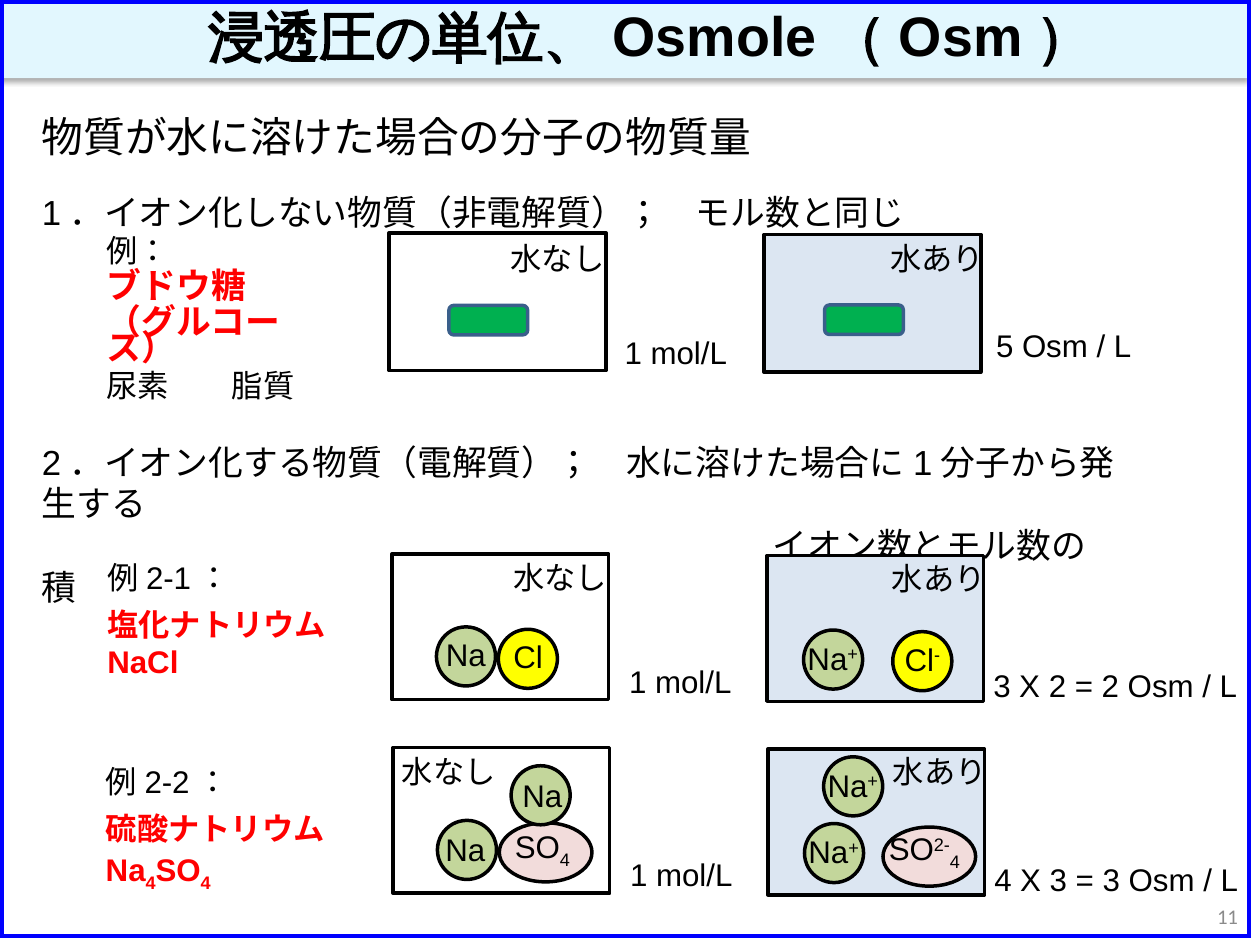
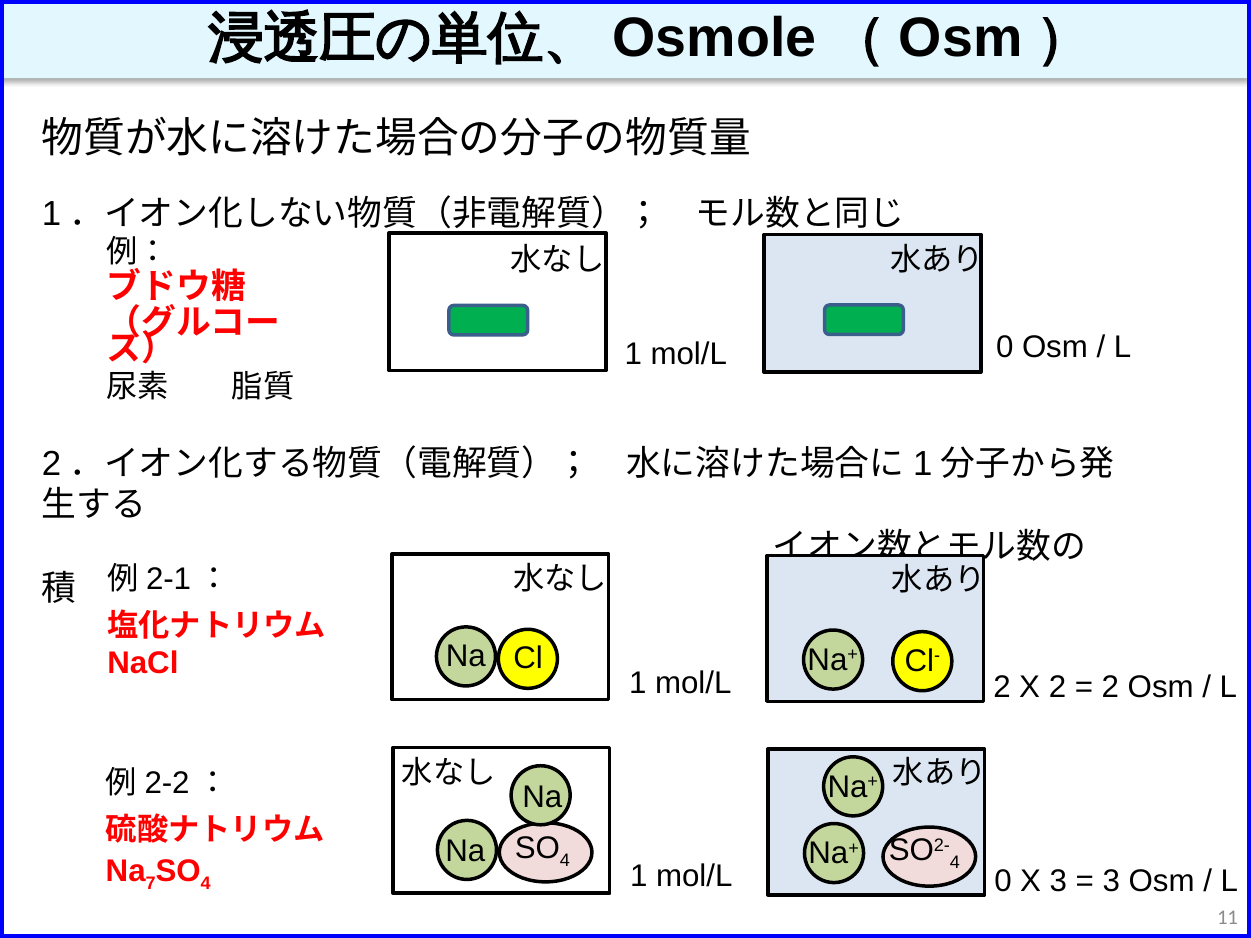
5 at (1005, 347): 5 -> 0
mol/L 3: 3 -> 2
Na 4: 4 -> 7
4 at (1003, 881): 4 -> 0
